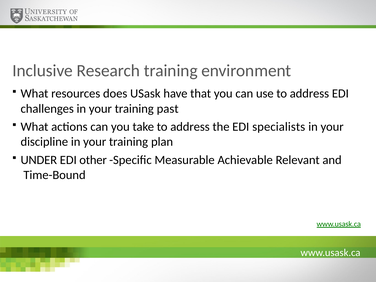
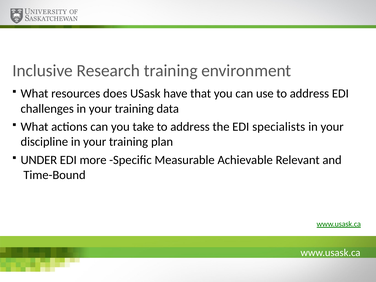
past: past -> data
other: other -> more
